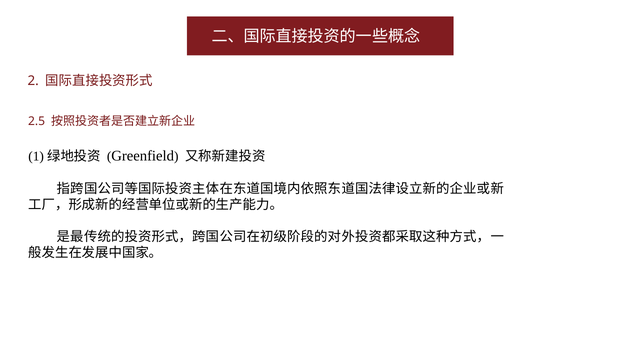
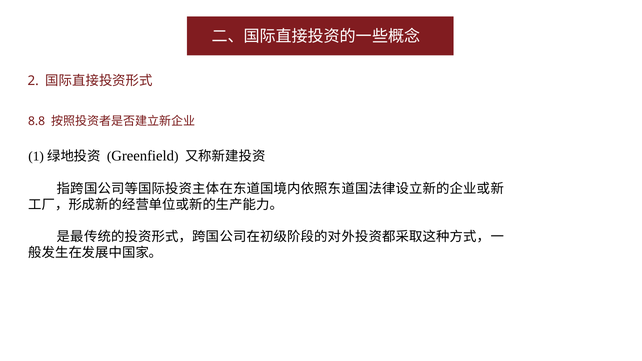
2.5: 2.5 -> 8.8
